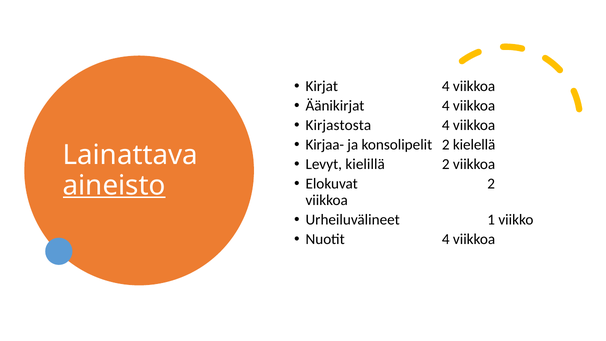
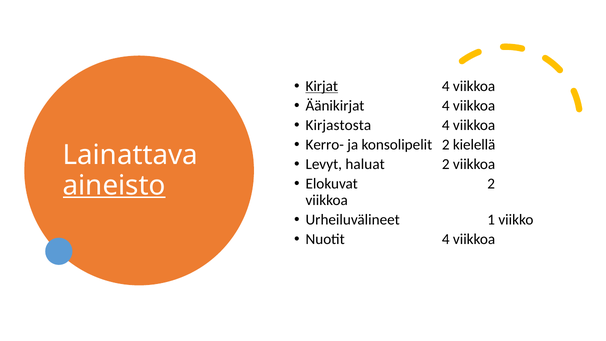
Kirjat underline: none -> present
Kirjaa-: Kirjaa- -> Kerro-
kielillä: kielillä -> haluat
